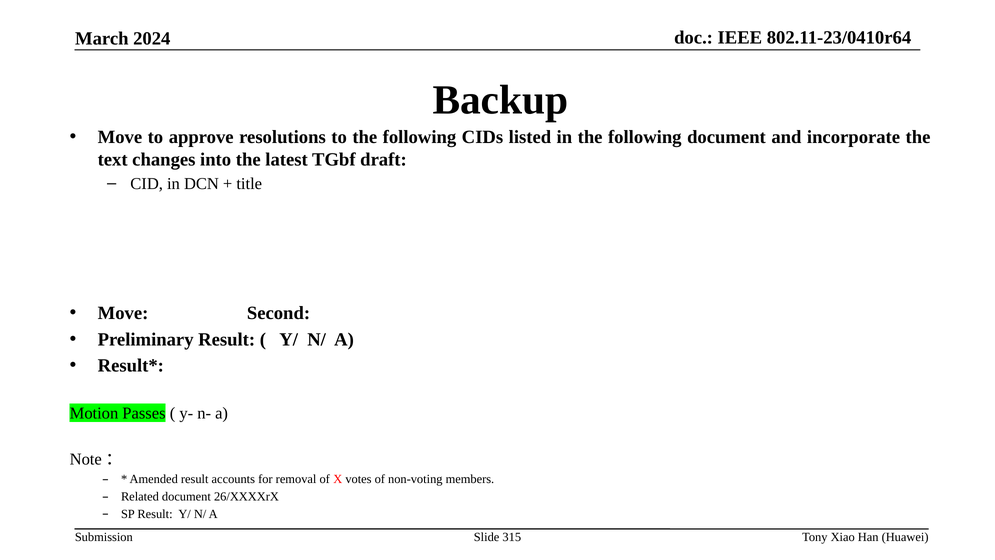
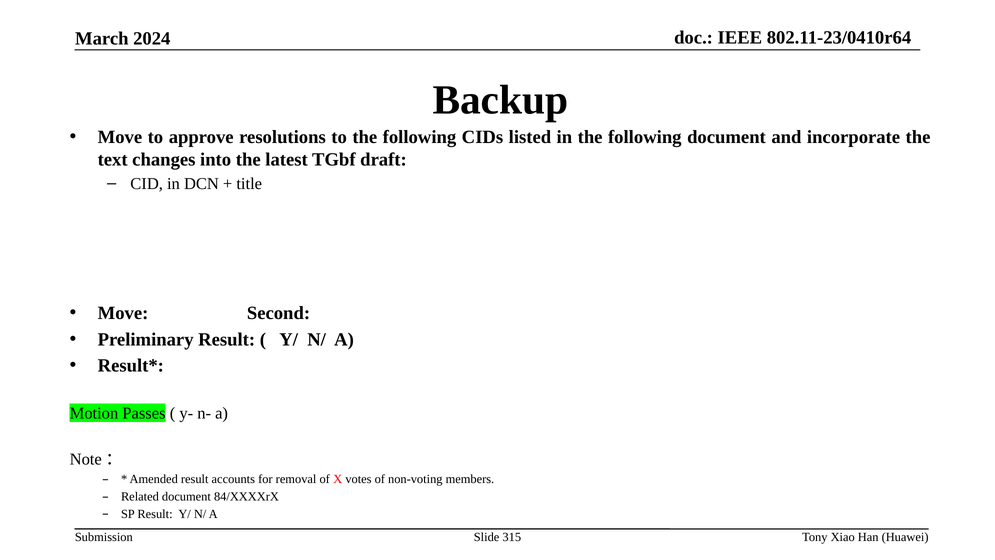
26/XXXXrX: 26/XXXXrX -> 84/XXXXrX
